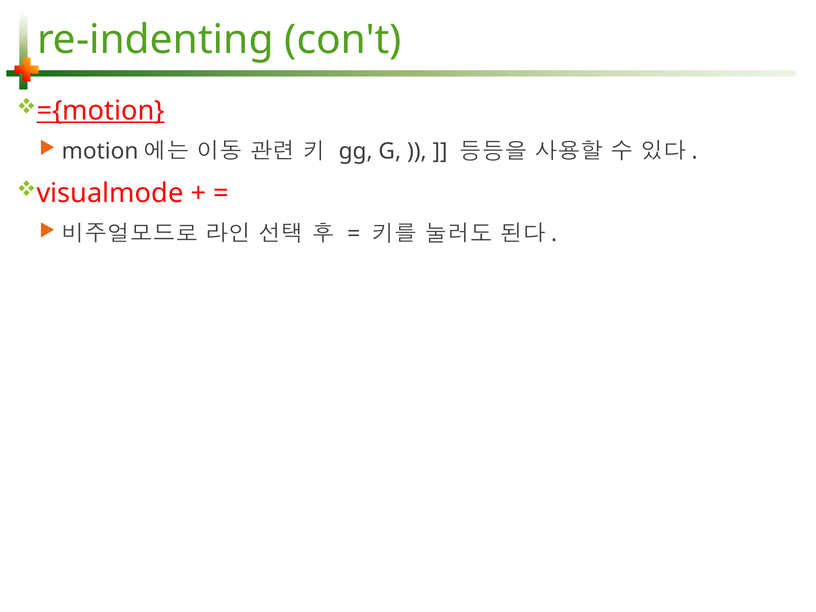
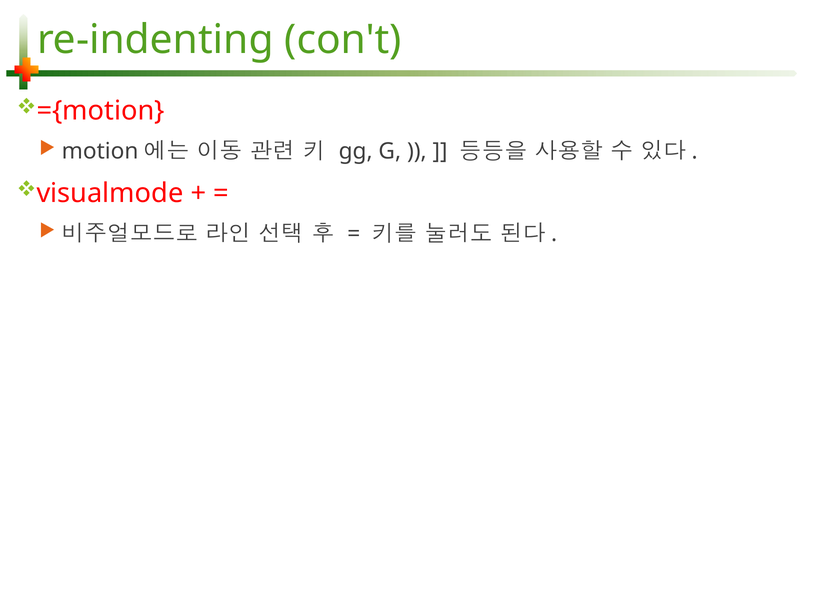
={motion underline: present -> none
